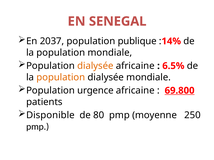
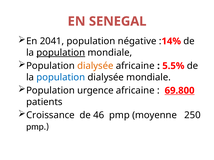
2037: 2037 -> 2041
publique: publique -> négative
population at (61, 53) underline: none -> present
6.5%: 6.5% -> 5.5%
population at (61, 77) colour: orange -> blue
Disponible: Disponible -> Croissance
80: 80 -> 46
